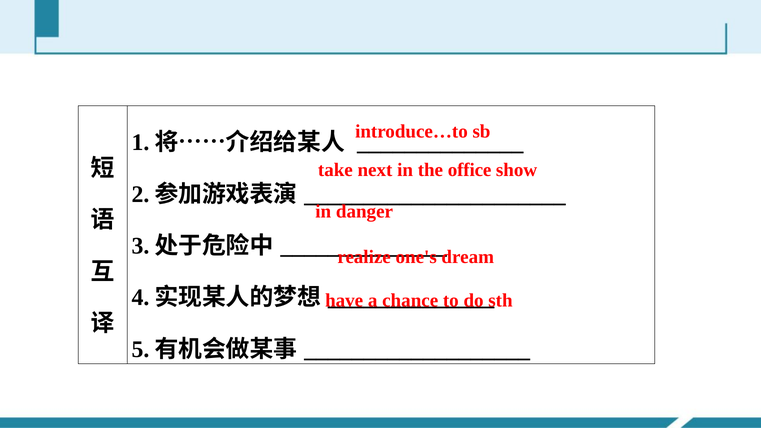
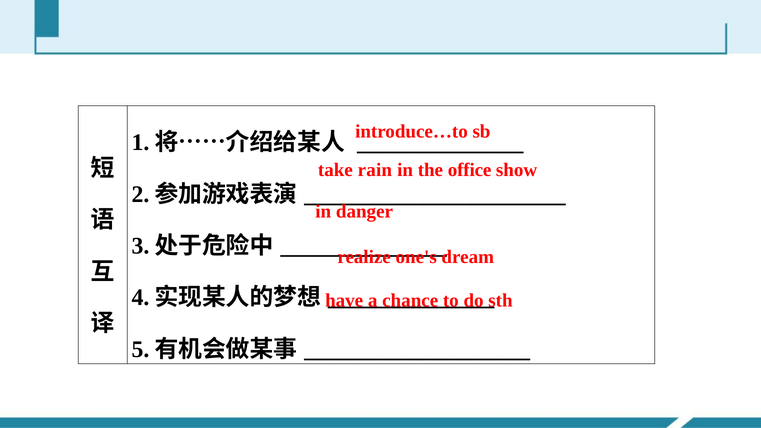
next: next -> rain
